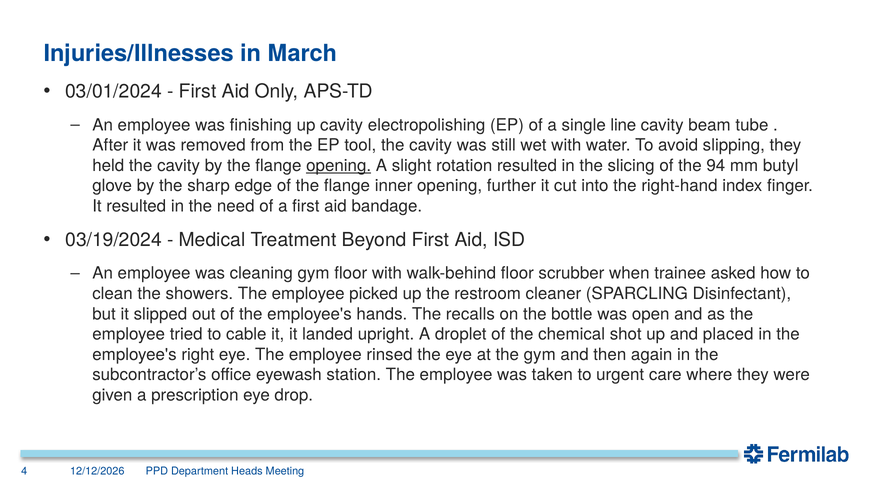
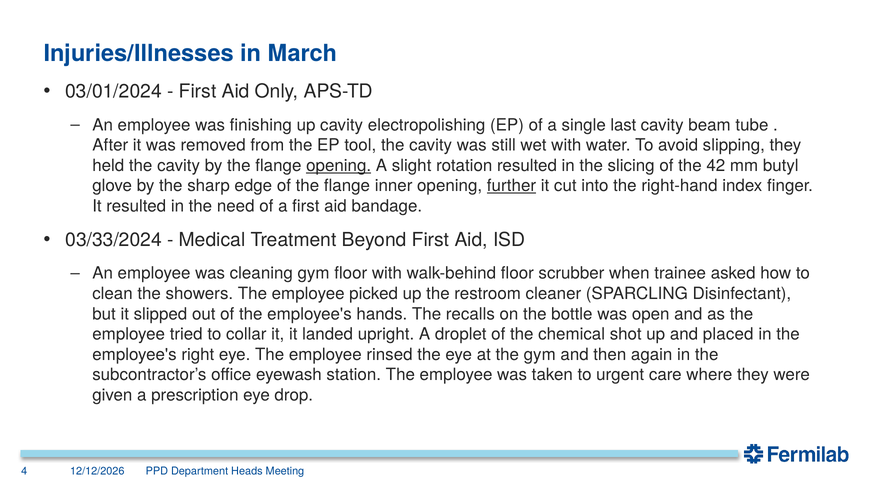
line: line -> last
94: 94 -> 42
further underline: none -> present
03/19/2024: 03/19/2024 -> 03/33/2024
cable: cable -> collar
